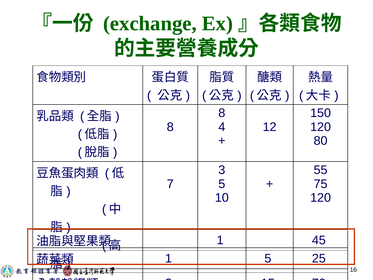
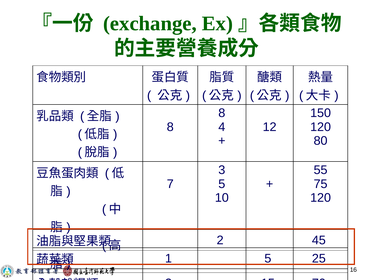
1 at (220, 240): 1 -> 2
